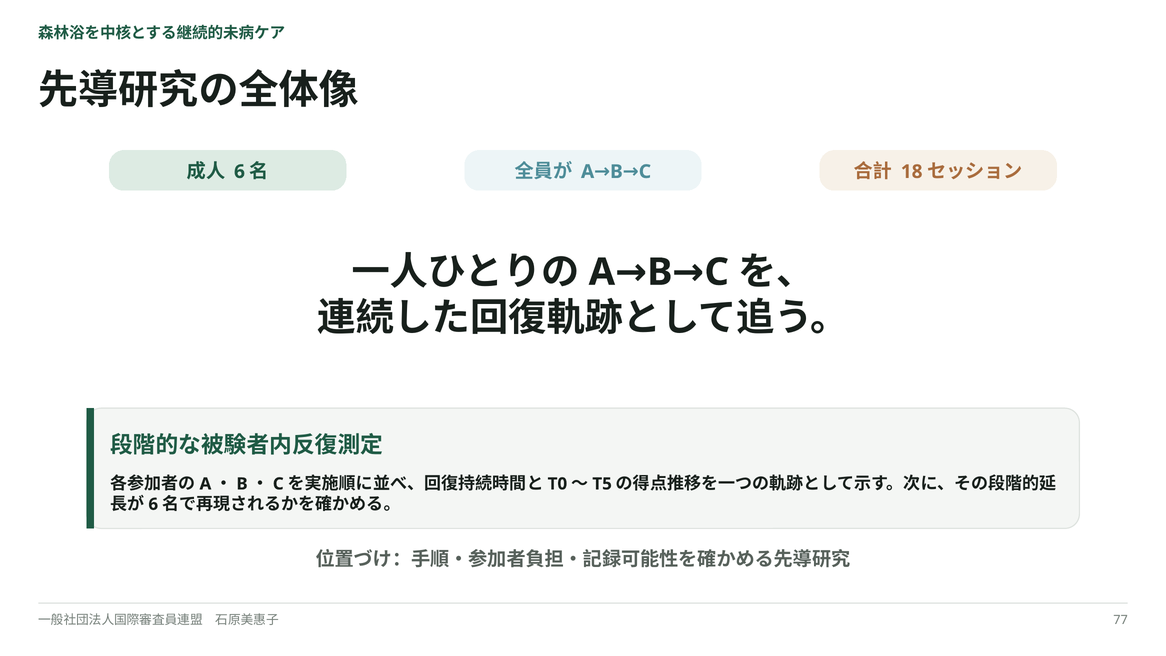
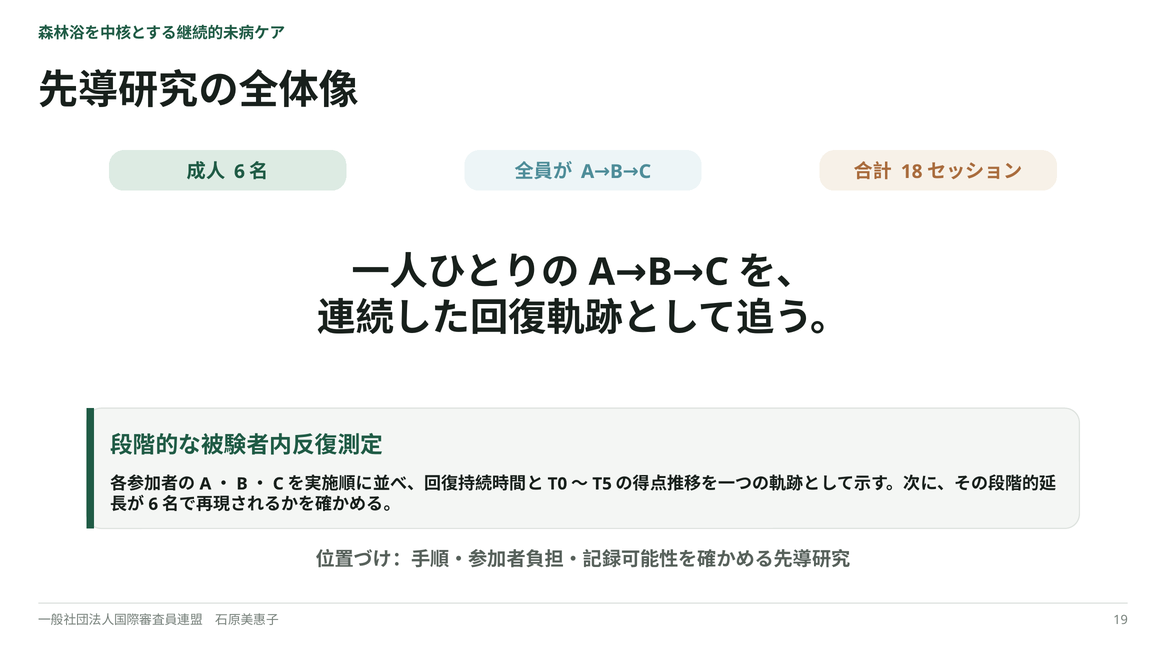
77: 77 -> 19
